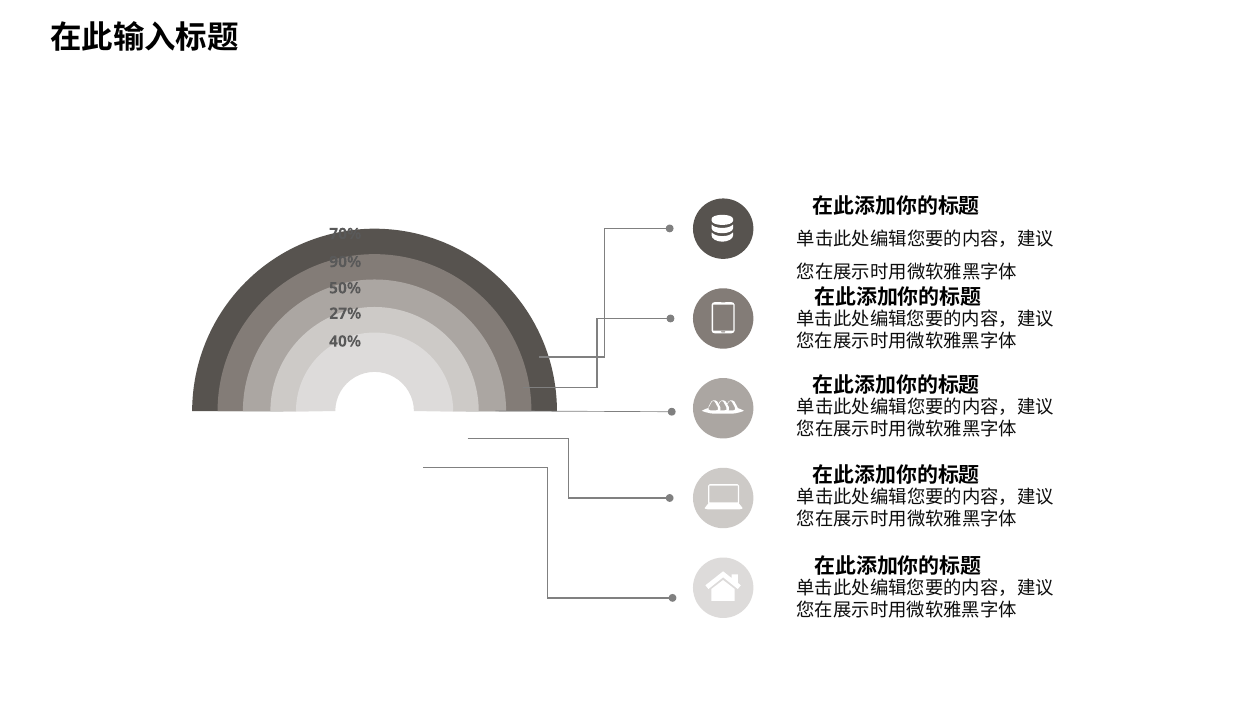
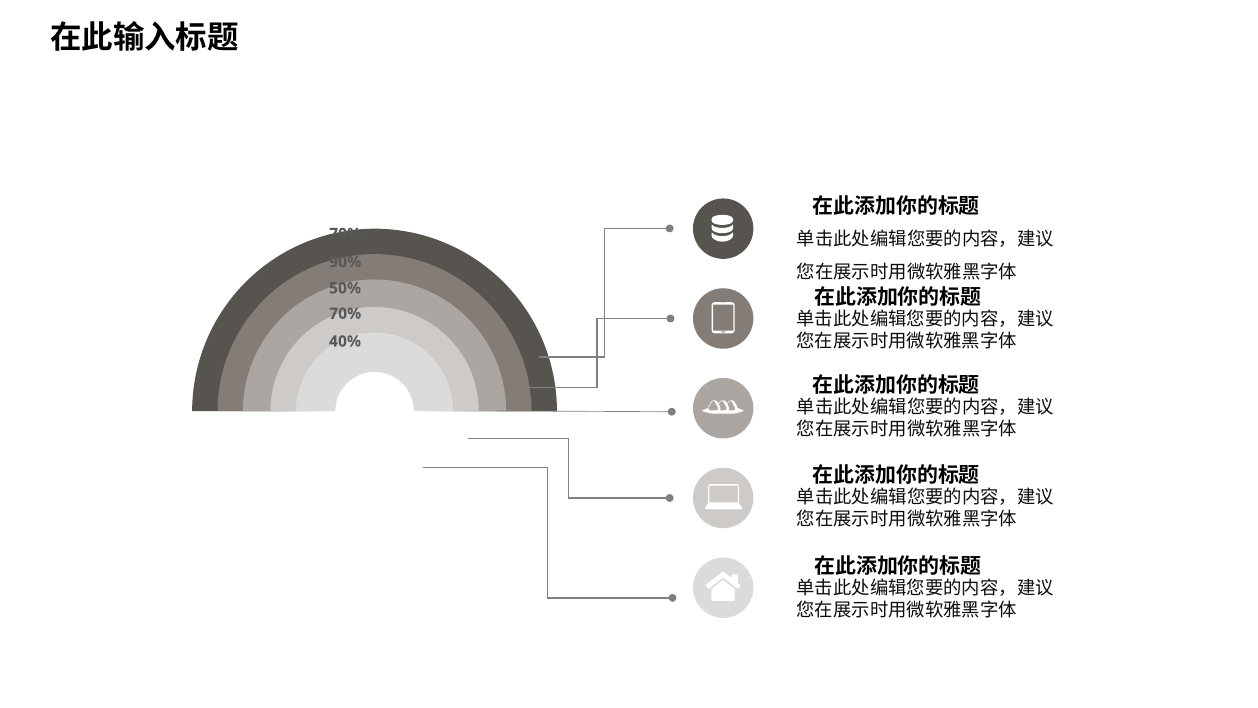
27% at (345, 313): 27% -> 70%
